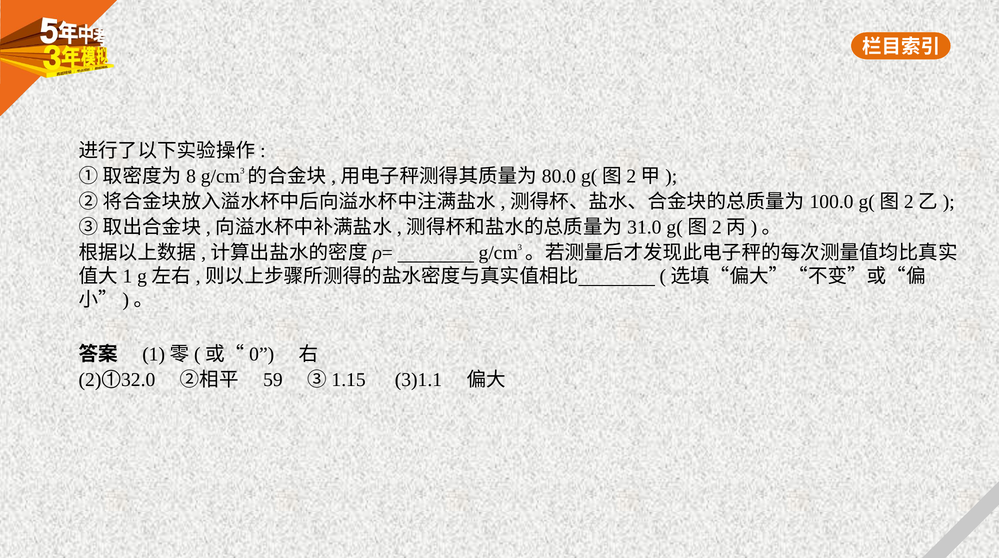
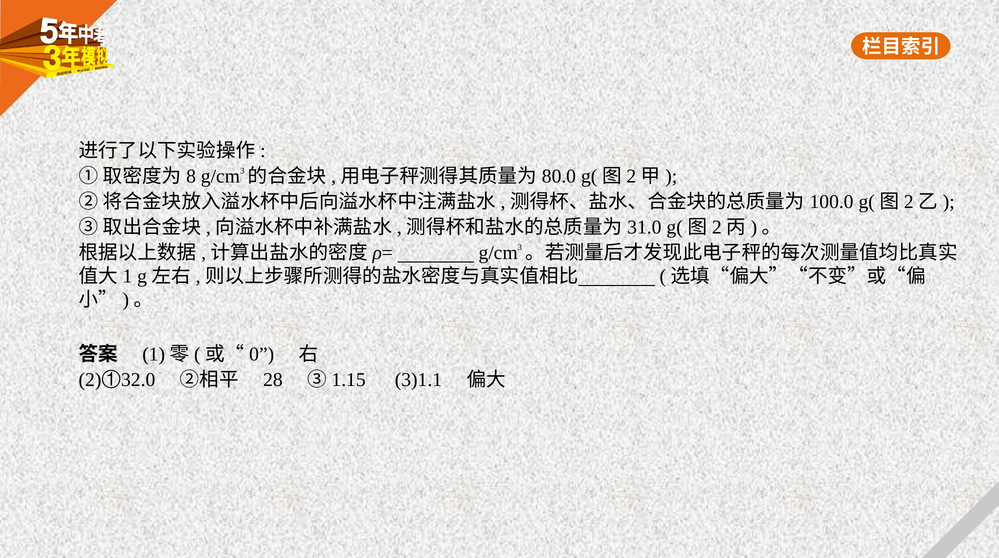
59: 59 -> 28
